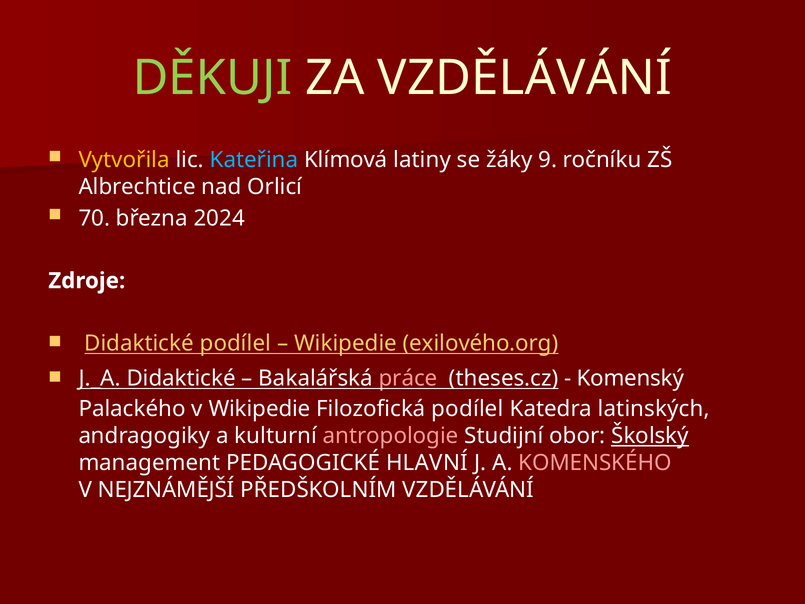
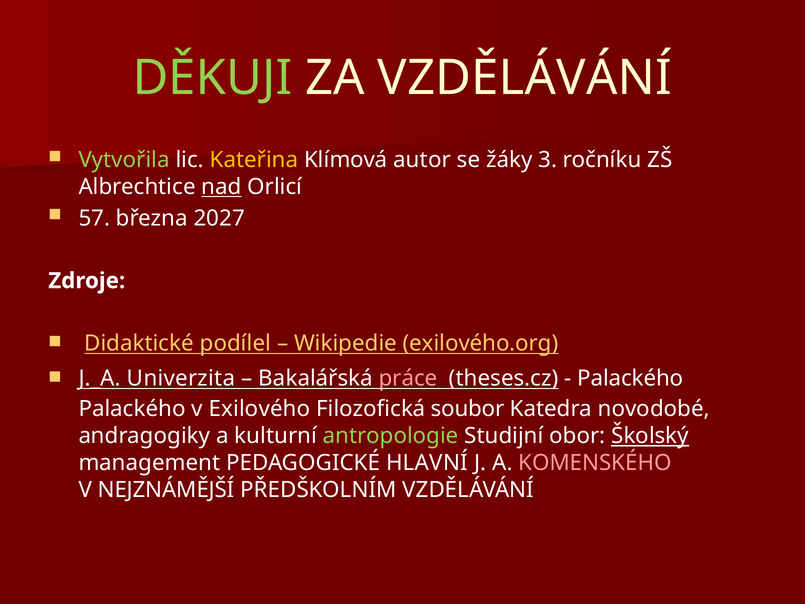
Vytvořila colour: yellow -> light green
Kateřina colour: light blue -> yellow
latiny: latiny -> autor
9: 9 -> 3
nad underline: none -> present
70: 70 -> 57
2024: 2024 -> 2027
J._A Didaktické: Didaktické -> Univerzita
Komenský at (630, 378): Komenský -> Palackého
v Wikipedie: Wikipedie -> Exilového
Filozofická podílel: podílel -> soubor
latinských: latinských -> novodobé
antropologie colour: pink -> light green
